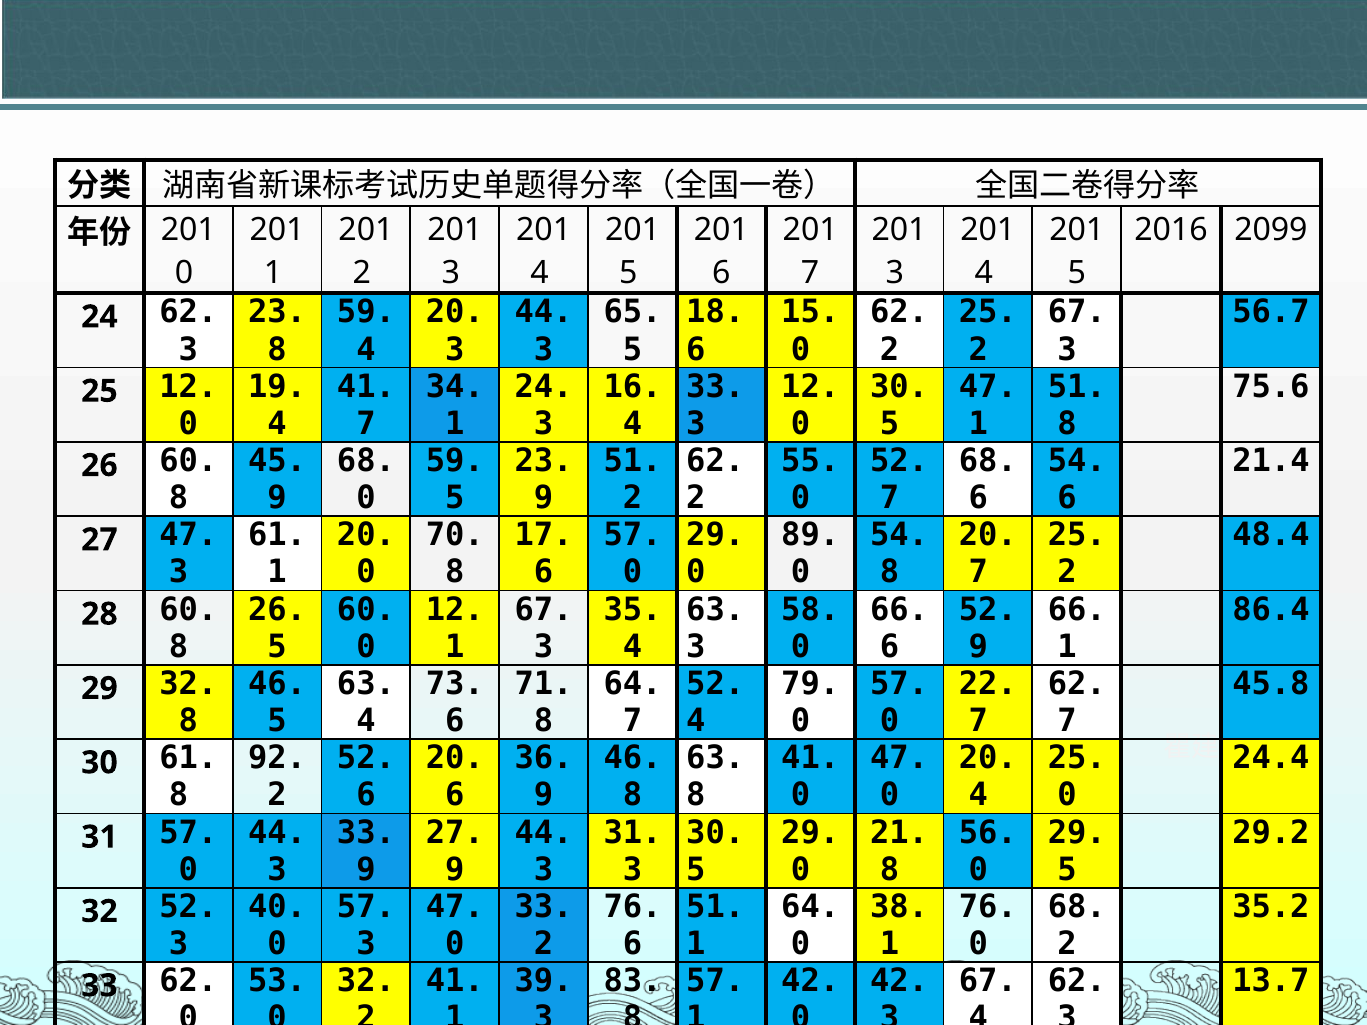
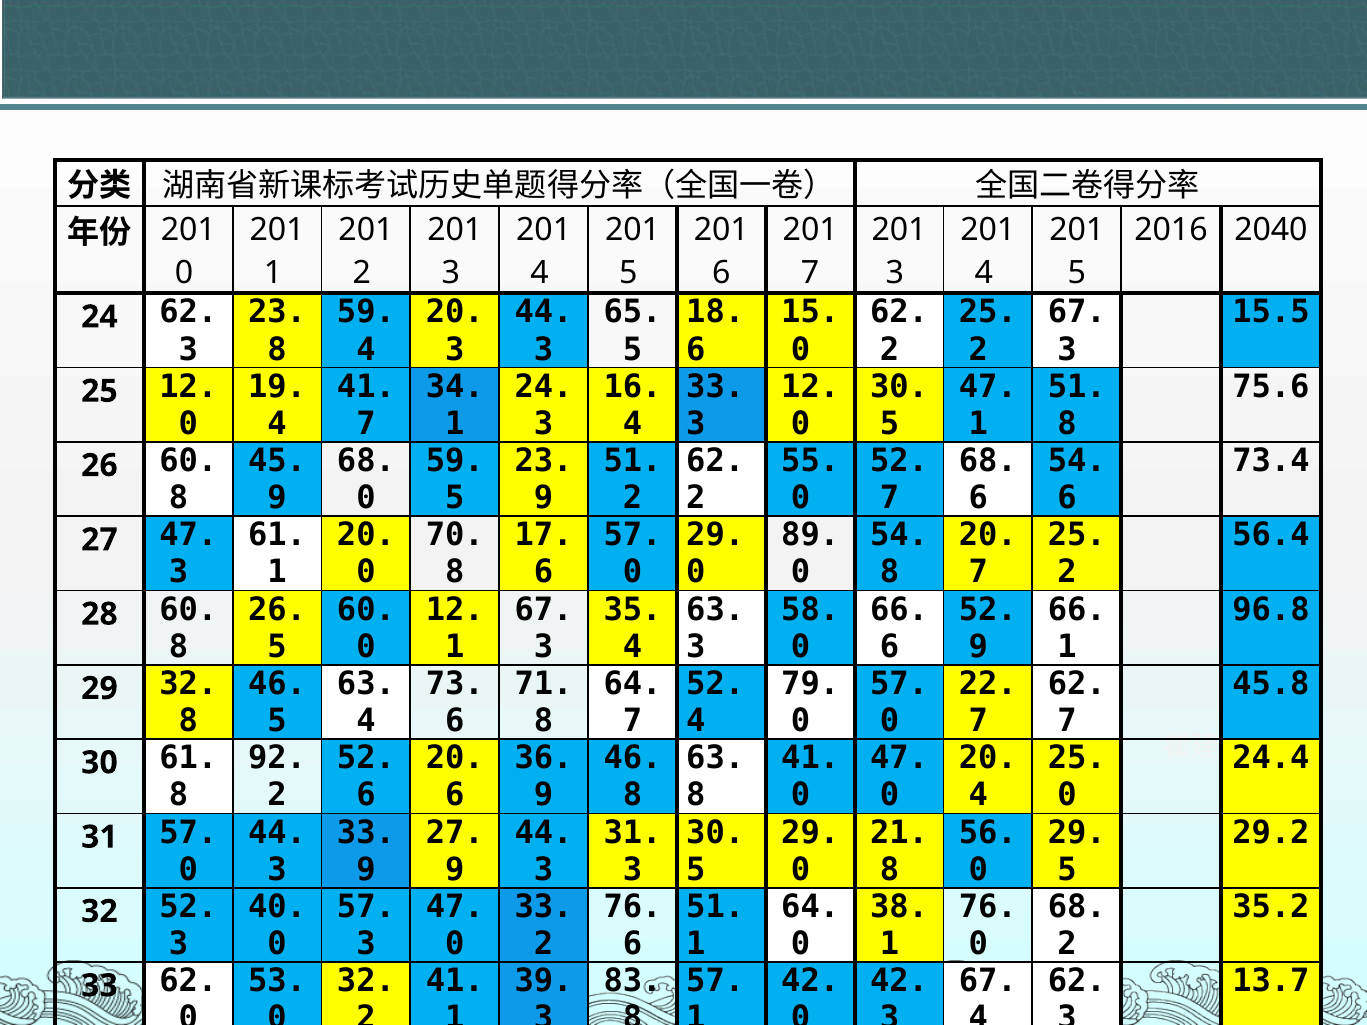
2099: 2099 -> 2040
56.7: 56.7 -> 15.5
21.4: 21.4 -> 73.4
48.4: 48.4 -> 56.4
86.4: 86.4 -> 96.8
